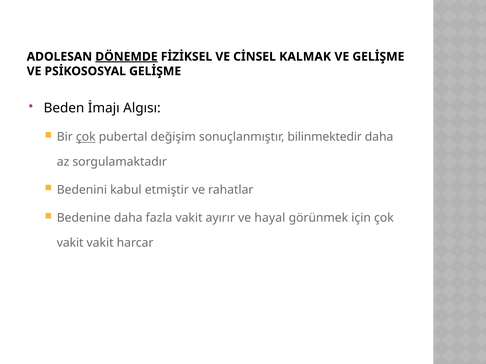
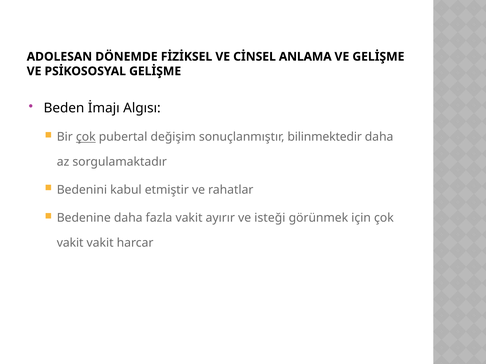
DÖNEMDE underline: present -> none
KALMAK: KALMAK -> ANLAMA
hayal: hayal -> isteği
